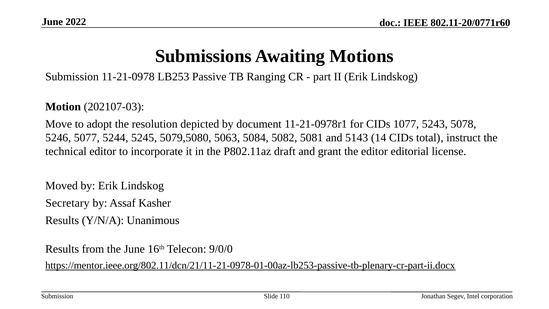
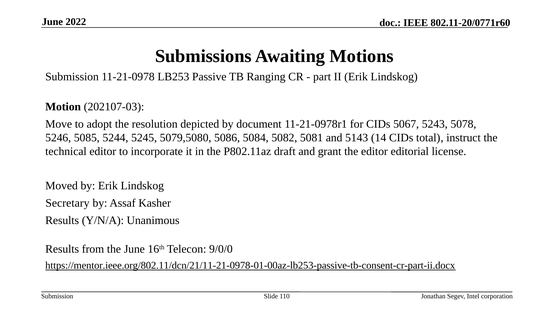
1077: 1077 -> 5067
5077: 5077 -> 5085
5063: 5063 -> 5086
https://mentor.ieee.org/802.11/dcn/21/11-21-0978-01-00az-lb253-passive-tb-plenary-cr-part-ii.docx: https://mentor.ieee.org/802.11/dcn/21/11-21-0978-01-00az-lb253-passive-tb-plenary-cr-part-ii.docx -> https://mentor.ieee.org/802.11/dcn/21/11-21-0978-01-00az-lb253-passive-tb-consent-cr-part-ii.docx
